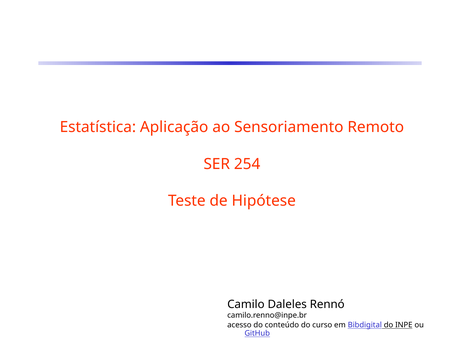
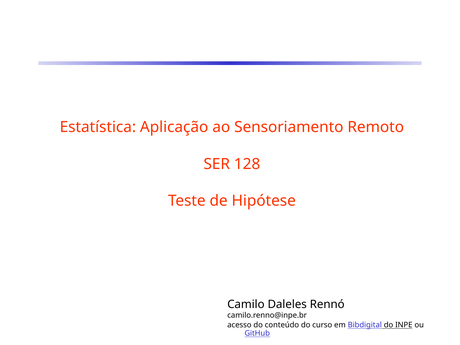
254: 254 -> 128
